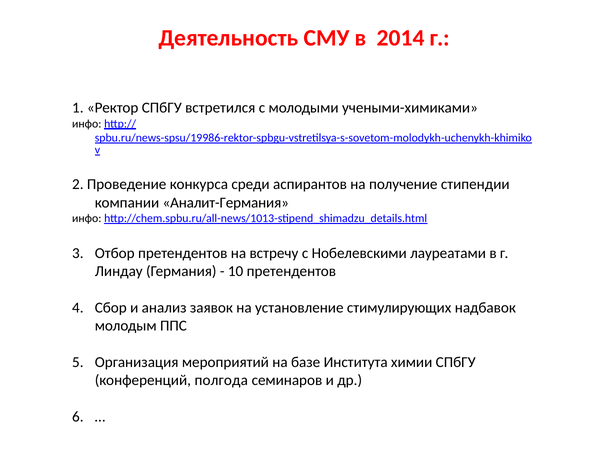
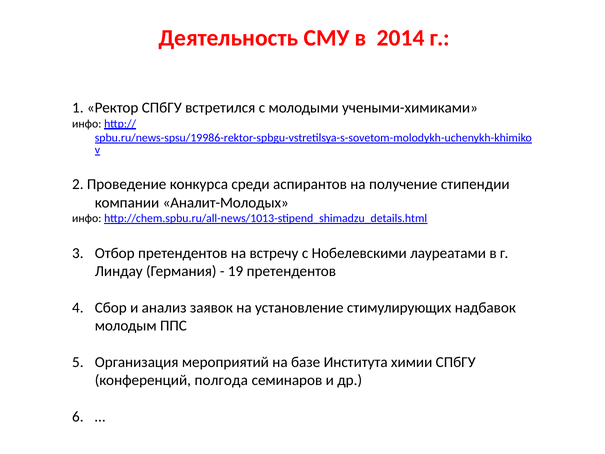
Аналит-Германия: Аналит-Германия -> Аналит-Молодых
10: 10 -> 19
